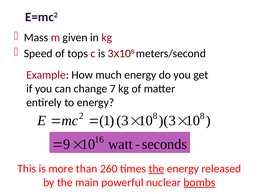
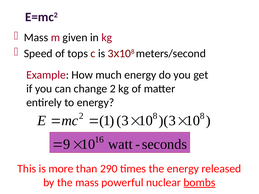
change 7: 7 -> 2
260: 260 -> 290
the at (156, 169) underline: present -> none
the main: main -> mass
